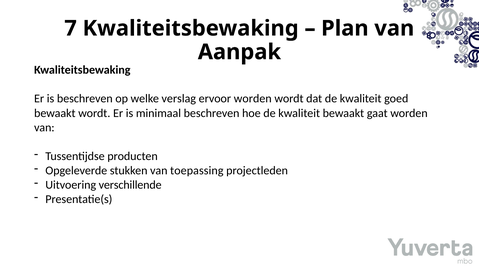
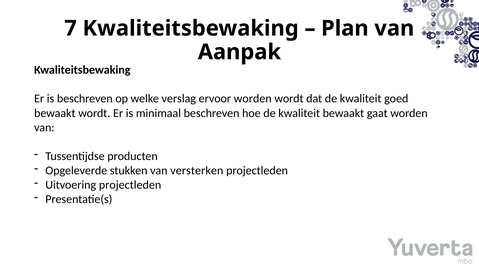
toepassing: toepassing -> versterken
Uitvoering verschillende: verschillende -> projectleden
